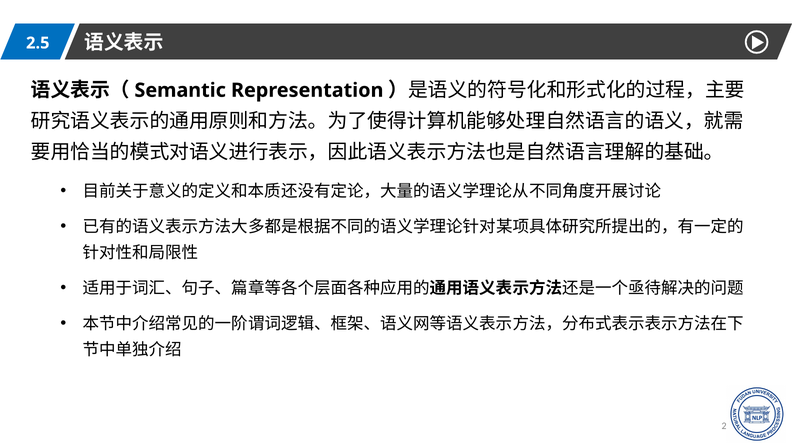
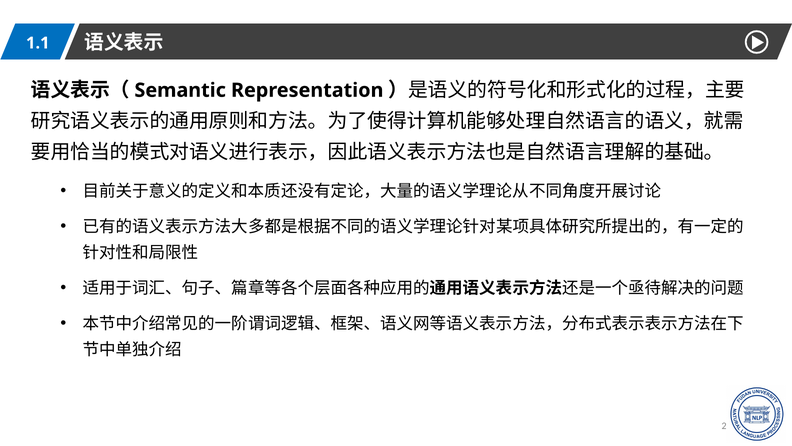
2.5: 2.5 -> 1.1
